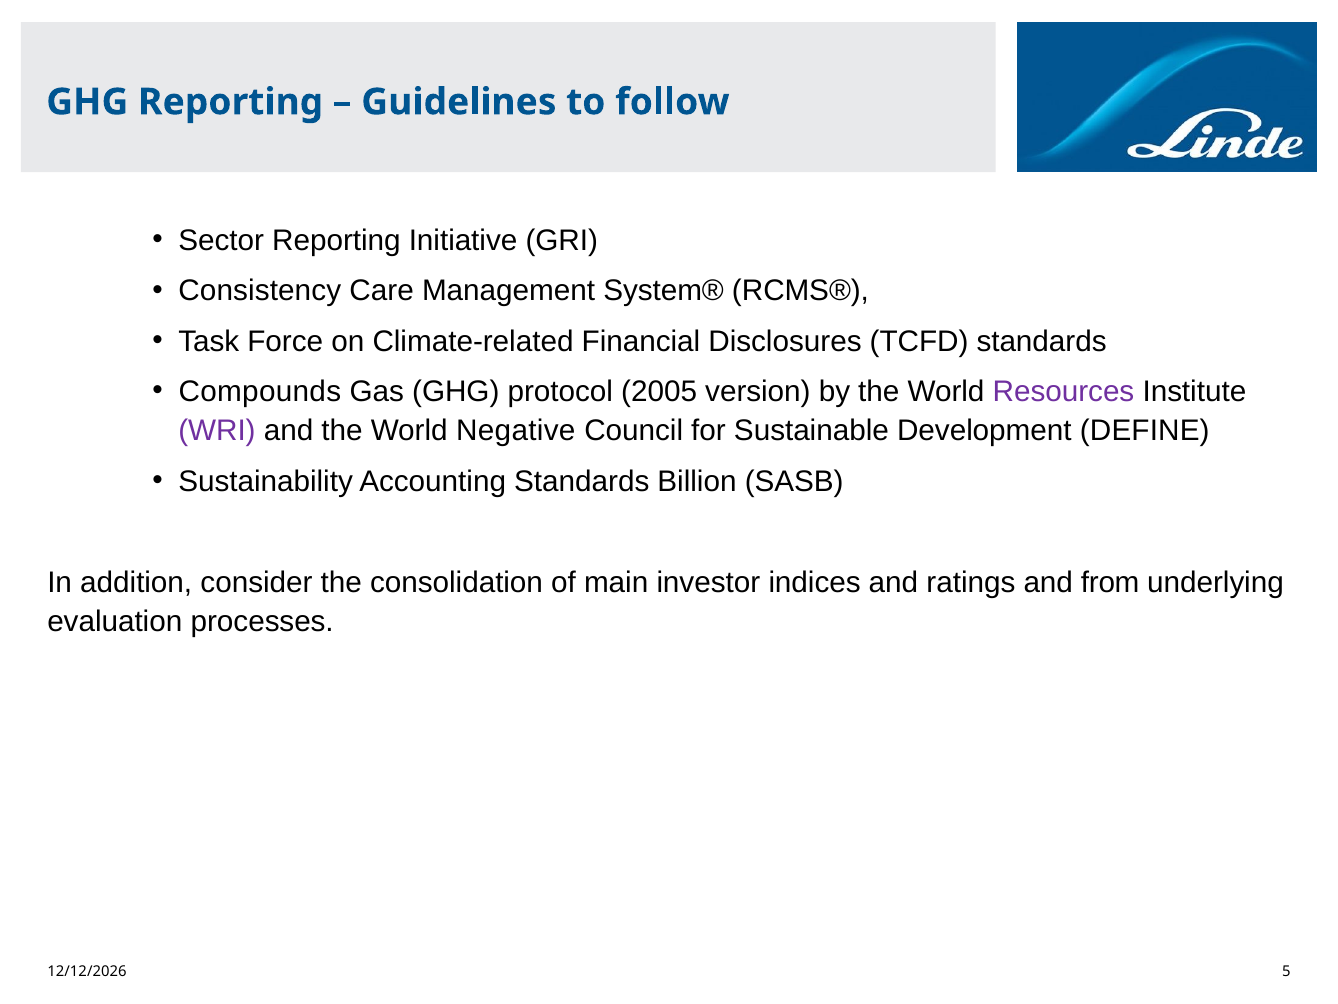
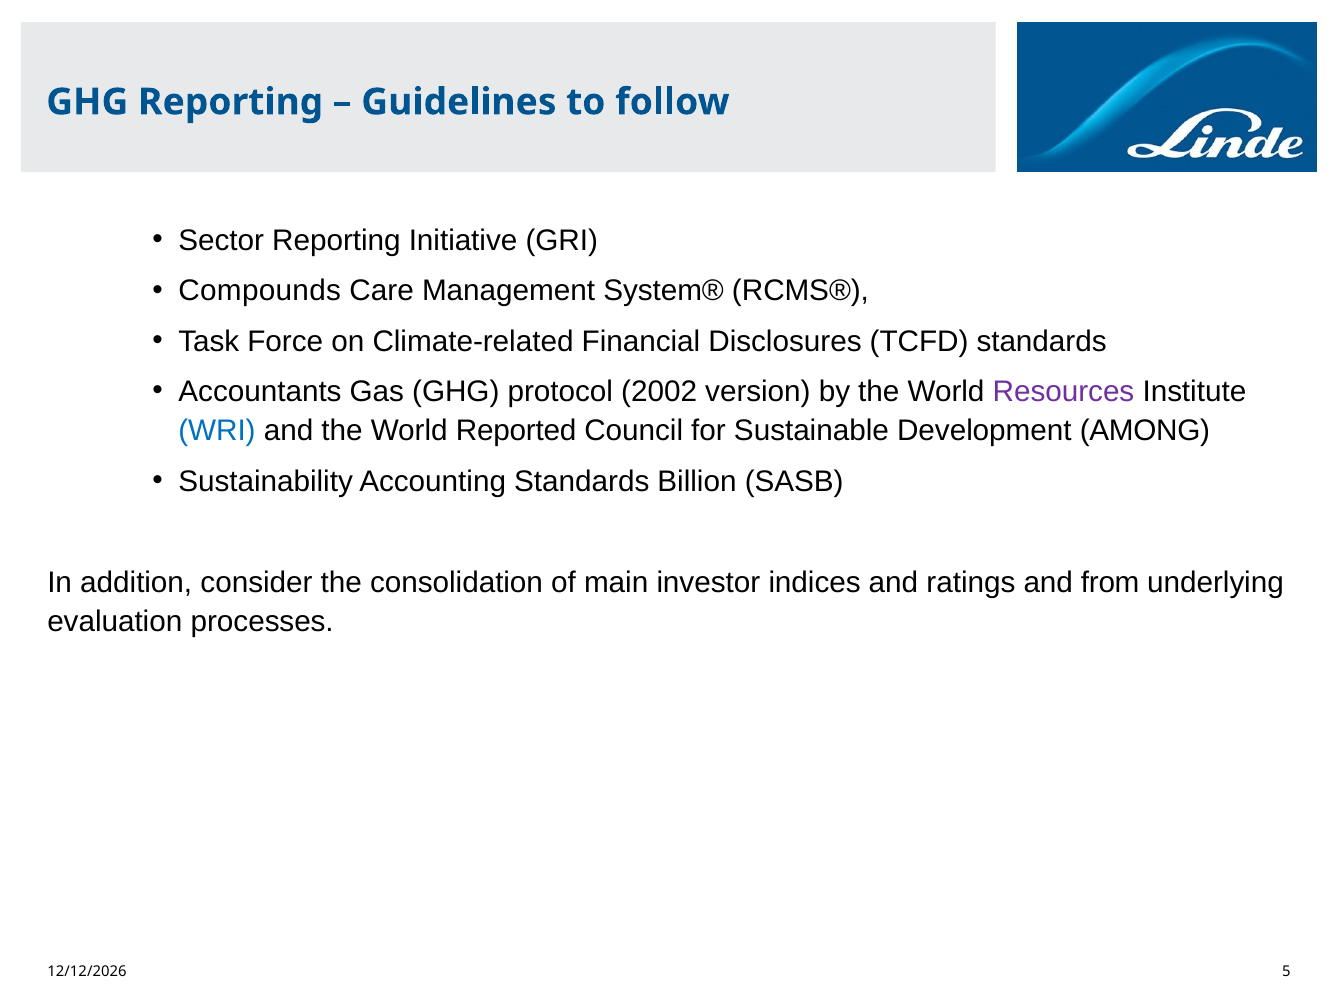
Consistency: Consistency -> Compounds
Compounds: Compounds -> Accountants
2005: 2005 -> 2002
WRI colour: purple -> blue
Negative: Negative -> Reported
DEFINE: DEFINE -> AMONG
